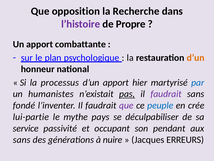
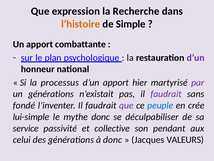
opposition: opposition -> expression
l’histoire colour: purple -> orange
Propre: Propre -> Simple
d’un at (196, 58) colour: orange -> purple
par colour: blue -> purple
un humanistes: humanistes -> générations
pas underline: present -> none
lui-partie: lui-partie -> lui-simple
mythe pays: pays -> donc
occupant: occupant -> collective
sans at (22, 139): sans -> celui
à nuire: nuire -> donc
ERREURS: ERREURS -> VALEURS
